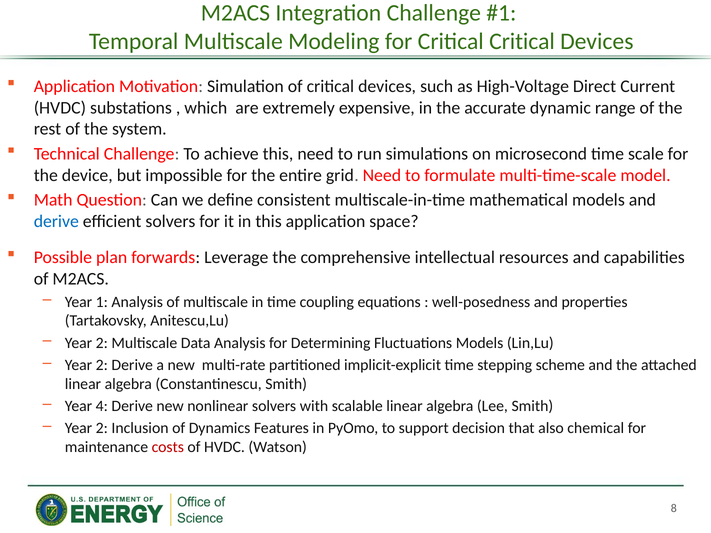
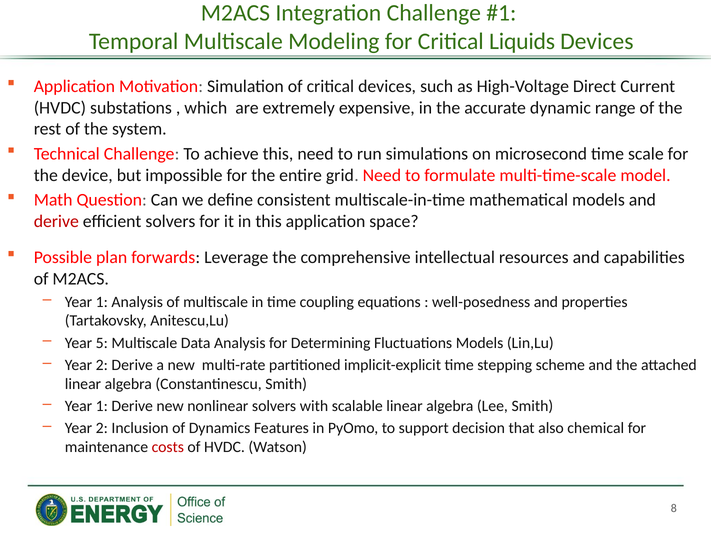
Critical Critical: Critical -> Liquids
derive at (56, 222) colour: blue -> red
2 at (102, 343): 2 -> 5
4 at (102, 406): 4 -> 1
